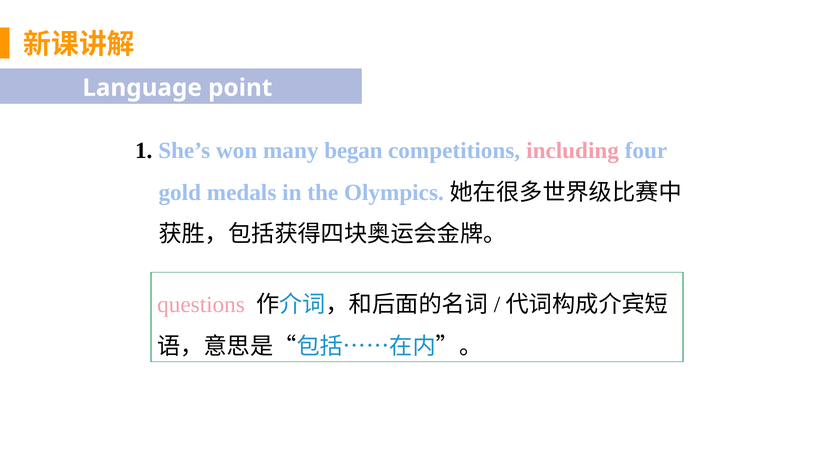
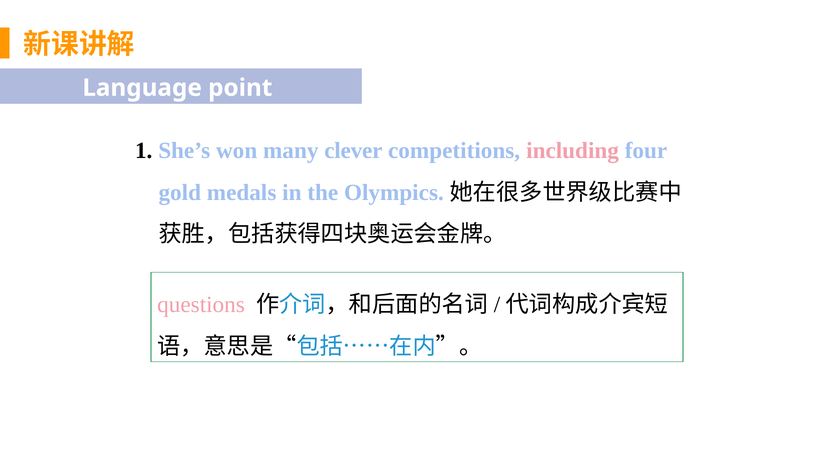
began: began -> clever
